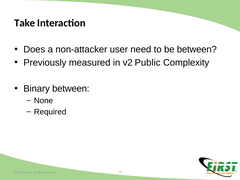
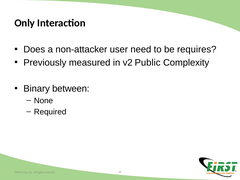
Take: Take -> Only
be between: between -> requires
